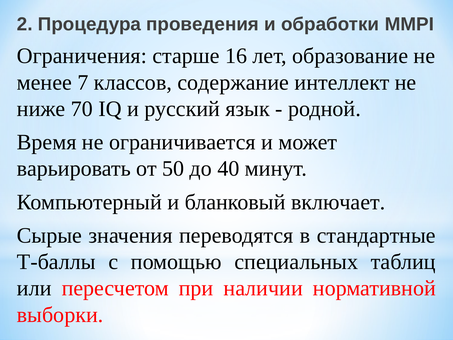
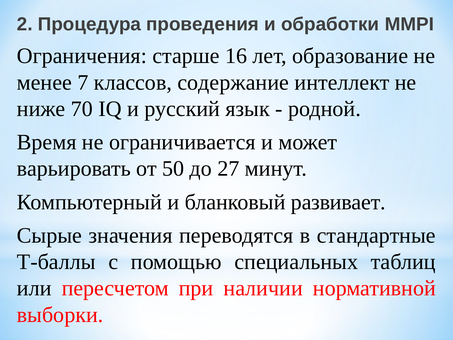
40: 40 -> 27
включает: включает -> развивает
